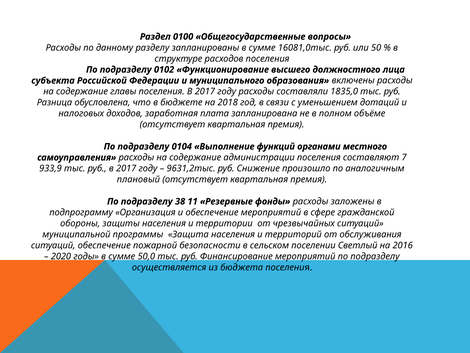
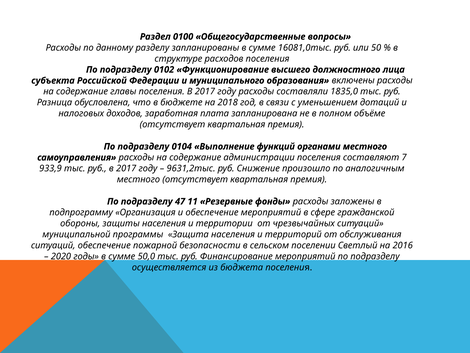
плановый at (138, 179): плановый -> местного
38: 38 -> 47
